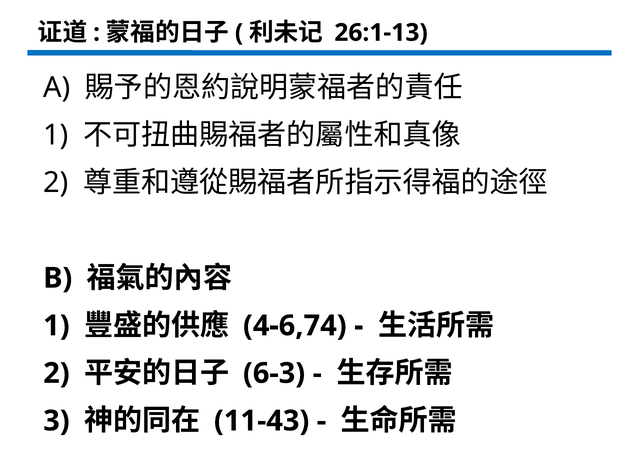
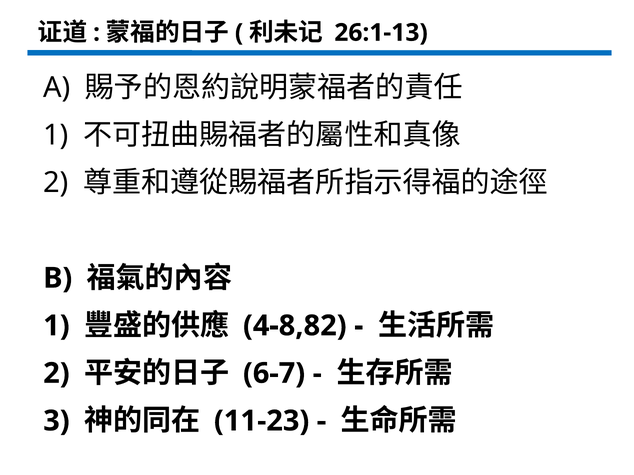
4-6,74: 4-6,74 -> 4-8,82
6-3: 6-3 -> 6-7
11-43: 11-43 -> 11-23
